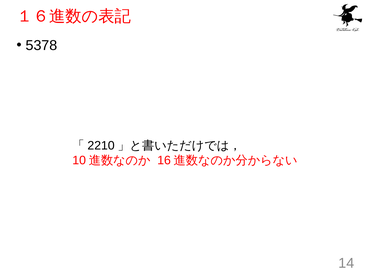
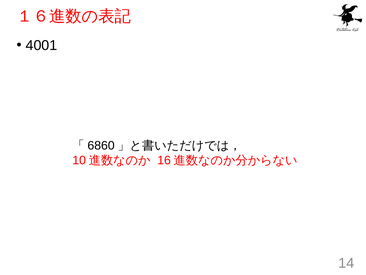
5378: 5378 -> 4001
2210: 2210 -> 6860
